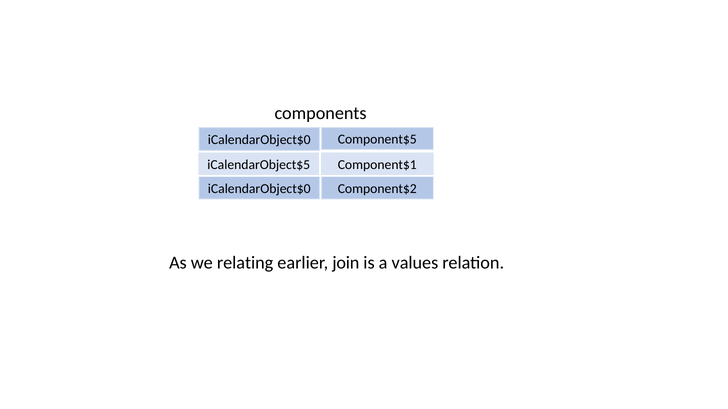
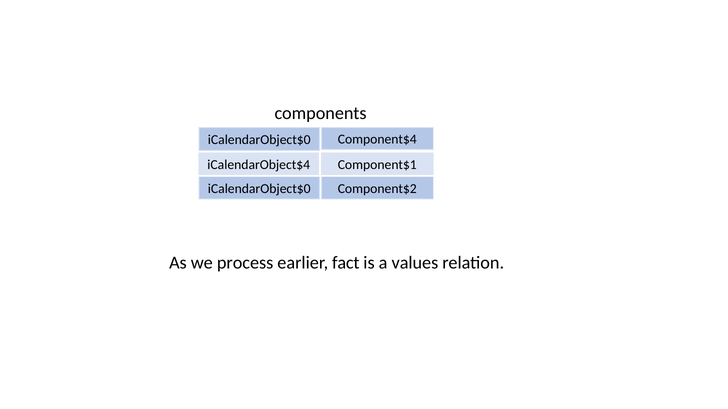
Component$5: Component$5 -> Component$4
iCalendarObject$5: iCalendarObject$5 -> iCalendarObject$4
relating: relating -> process
join: join -> fact
